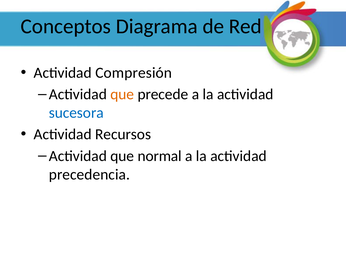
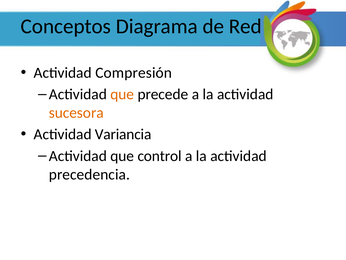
sucesora colour: blue -> orange
Recursos: Recursos -> Variancia
normal: normal -> control
